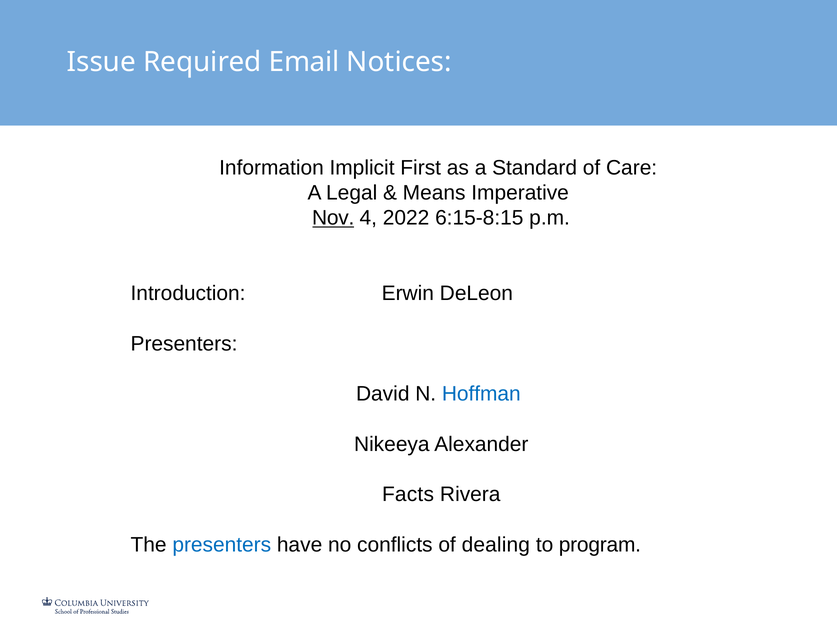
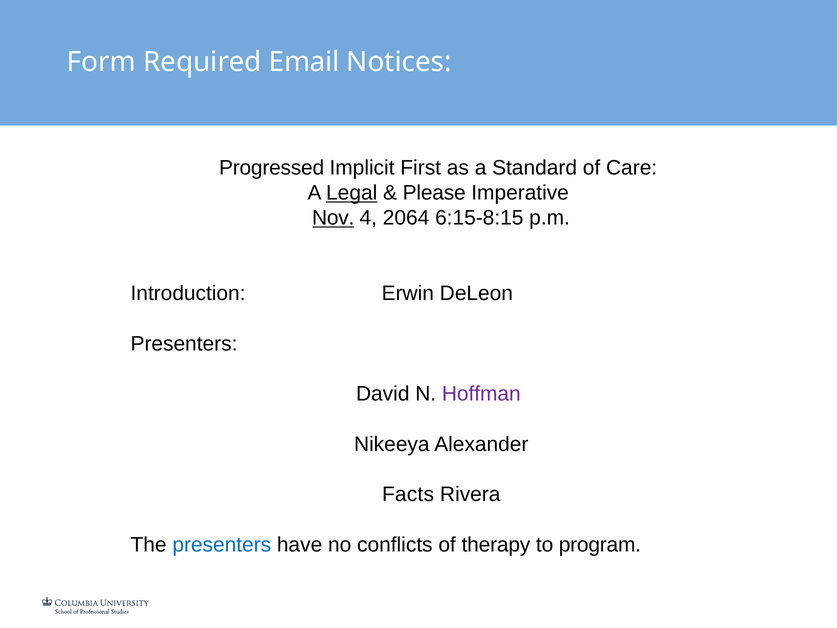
Issue: Issue -> Form
Information: Information -> Progressed
Legal underline: none -> present
Means: Means -> Please
2022: 2022 -> 2064
Hoffman colour: blue -> purple
dealing: dealing -> therapy
